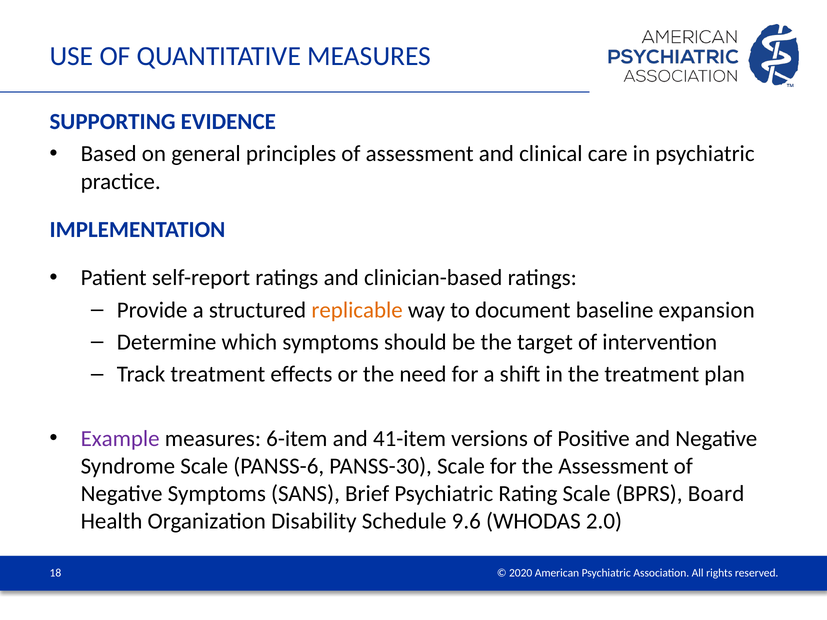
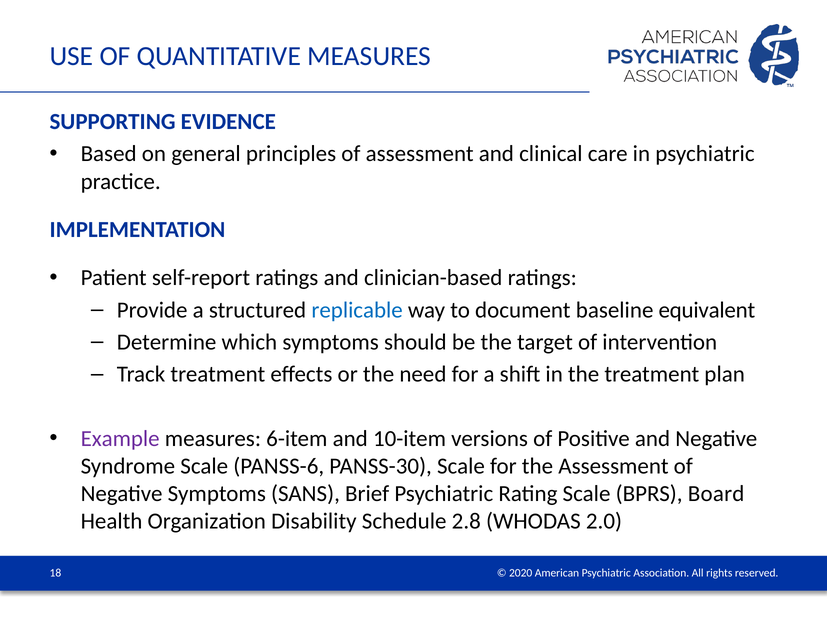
replicable colour: orange -> blue
expansion: expansion -> equivalent
41-item: 41-item -> 10-item
9.6: 9.6 -> 2.8
